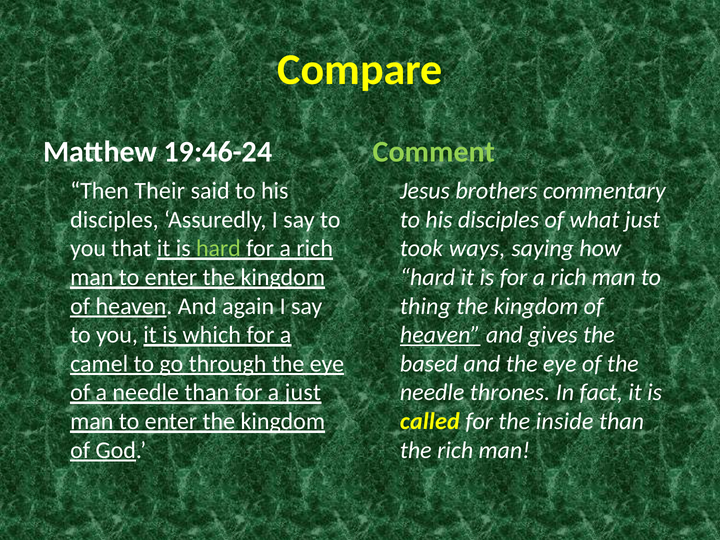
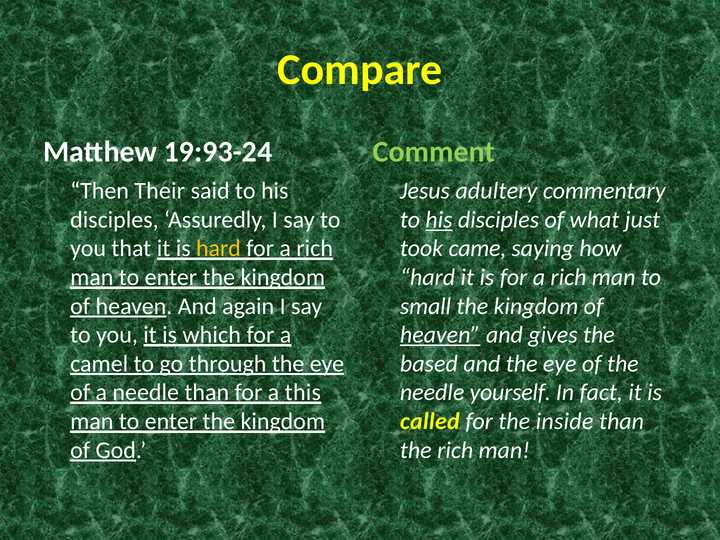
19:46-24: 19:46-24 -> 19:93-24
brothers: brothers -> adultery
his at (439, 220) underline: none -> present
hard at (218, 249) colour: light green -> yellow
ways: ways -> came
thing: thing -> small
a just: just -> this
thrones: thrones -> yourself
